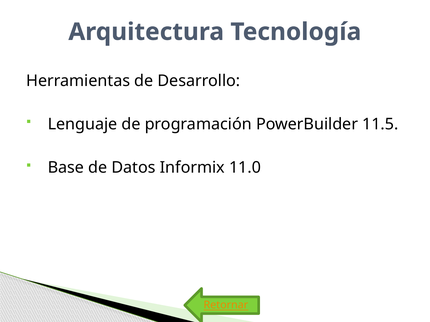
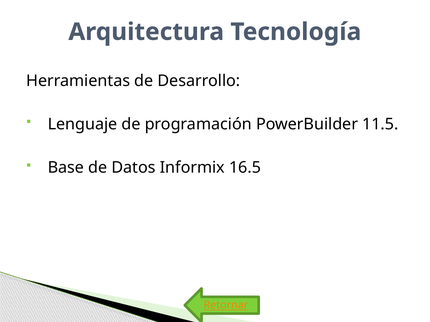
11.0: 11.0 -> 16.5
